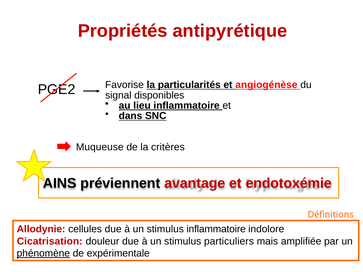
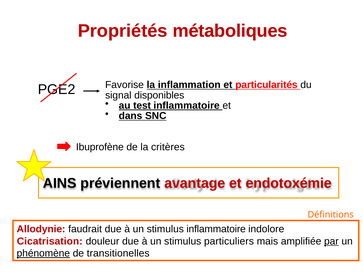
antipyrétique: antipyrétique -> métaboliques
particularités: particularités -> inflammation
angiogénèse: angiogénèse -> particularités
lieu: lieu -> test
Muqueuse: Muqueuse -> Ibuprofène
cellules: cellules -> faudrait
par underline: none -> present
expérimentale: expérimentale -> transitionelles
